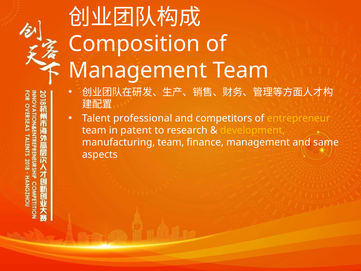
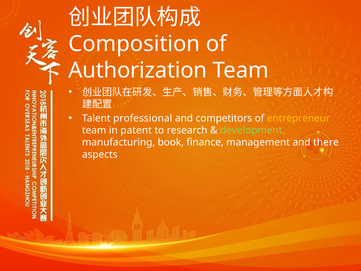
Management at (138, 70): Management -> Authorization
development colour: yellow -> light green
manufacturing team: team -> book
same: same -> there
